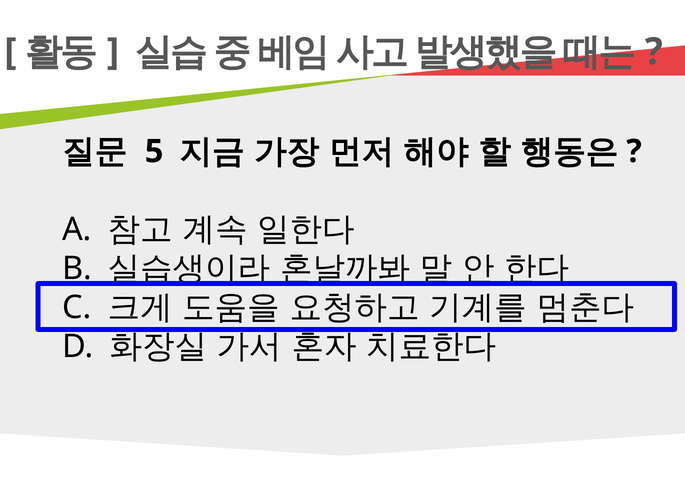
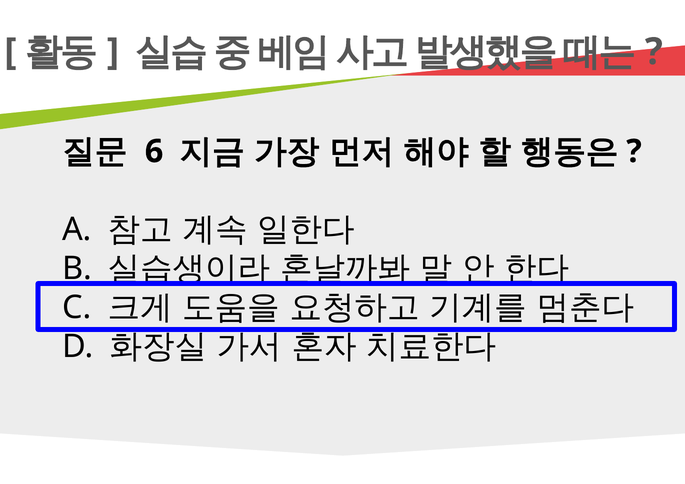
5: 5 -> 6
